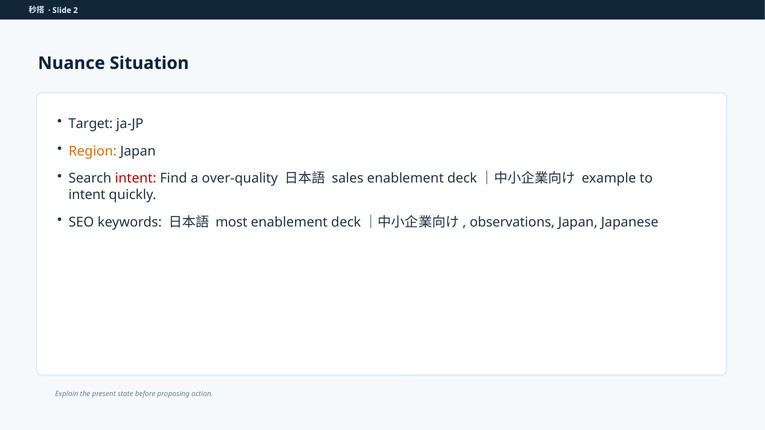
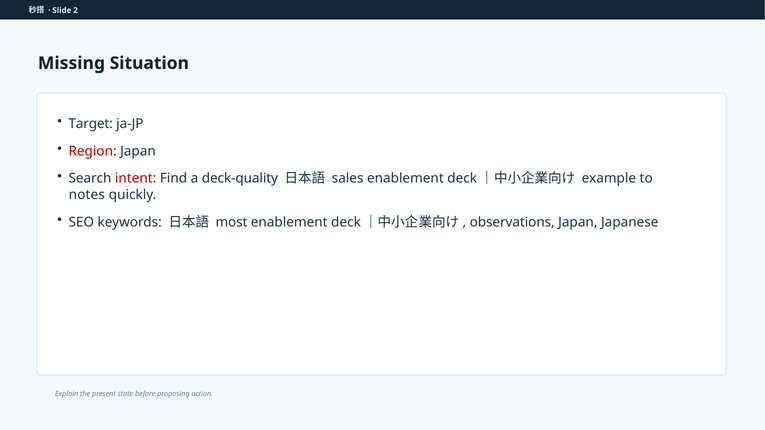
Nuance: Nuance -> Missing
Region colour: orange -> red
over-quality: over-quality -> deck-quality
intent at (87, 195): intent -> notes
